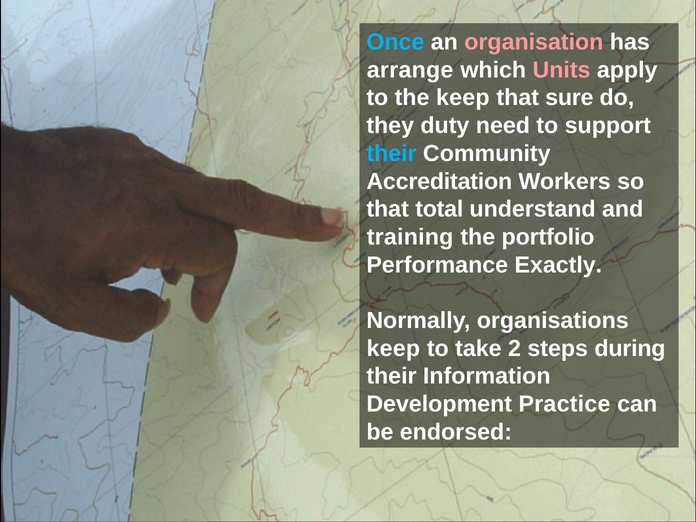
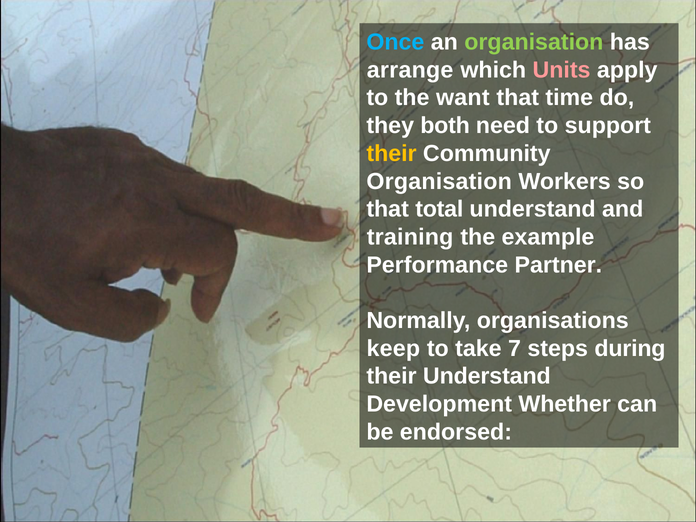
organisation at (534, 42) colour: pink -> light green
the keep: keep -> want
sure: sure -> time
duty: duty -> both
their at (392, 154) colour: light blue -> yellow
Accreditation at (439, 181): Accreditation -> Organisation
portfolio: portfolio -> example
Exactly: Exactly -> Partner
2: 2 -> 7
their Information: Information -> Understand
Practice: Practice -> Whether
